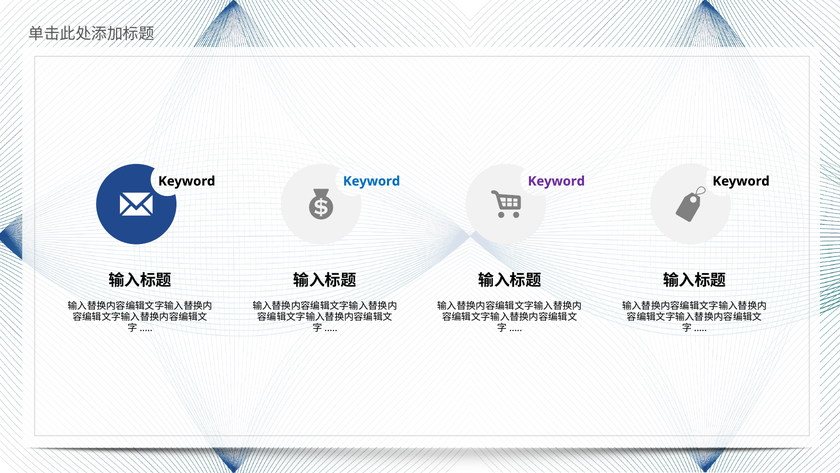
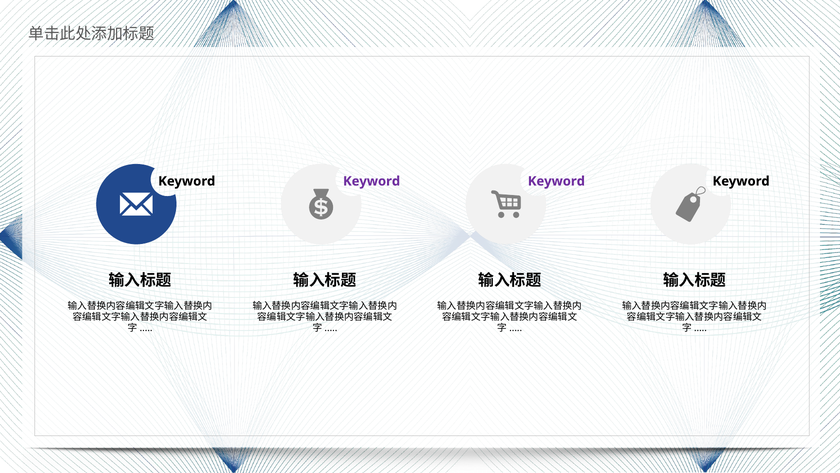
Keyword at (372, 181) colour: blue -> purple
